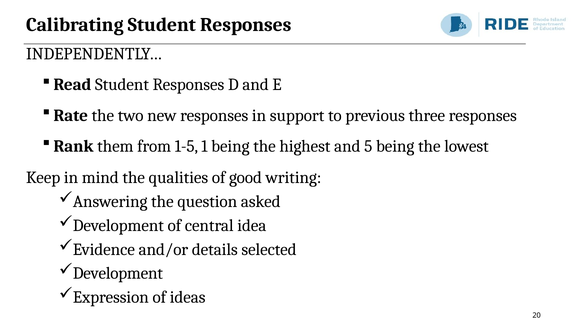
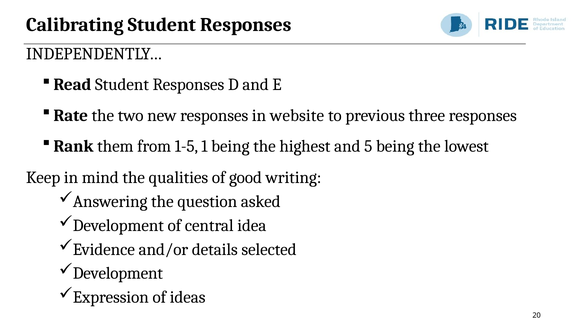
support: support -> website
